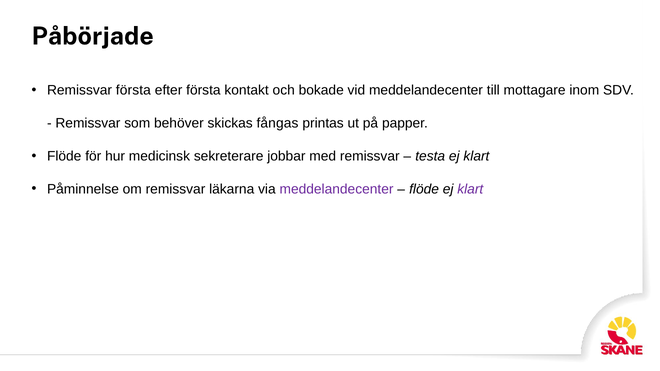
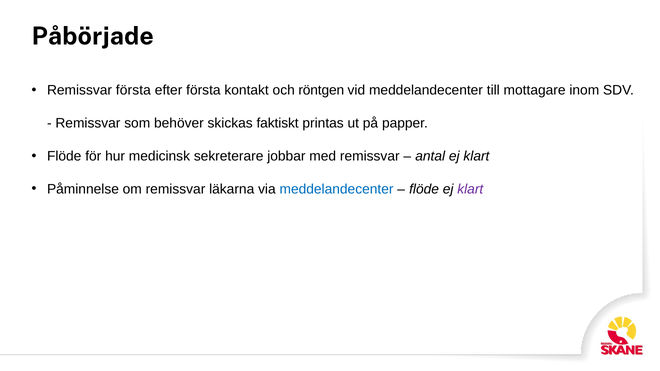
bokade: bokade -> röntgen
fångas: fångas -> faktiskt
testa: testa -> antal
meddelandecenter at (337, 189) colour: purple -> blue
